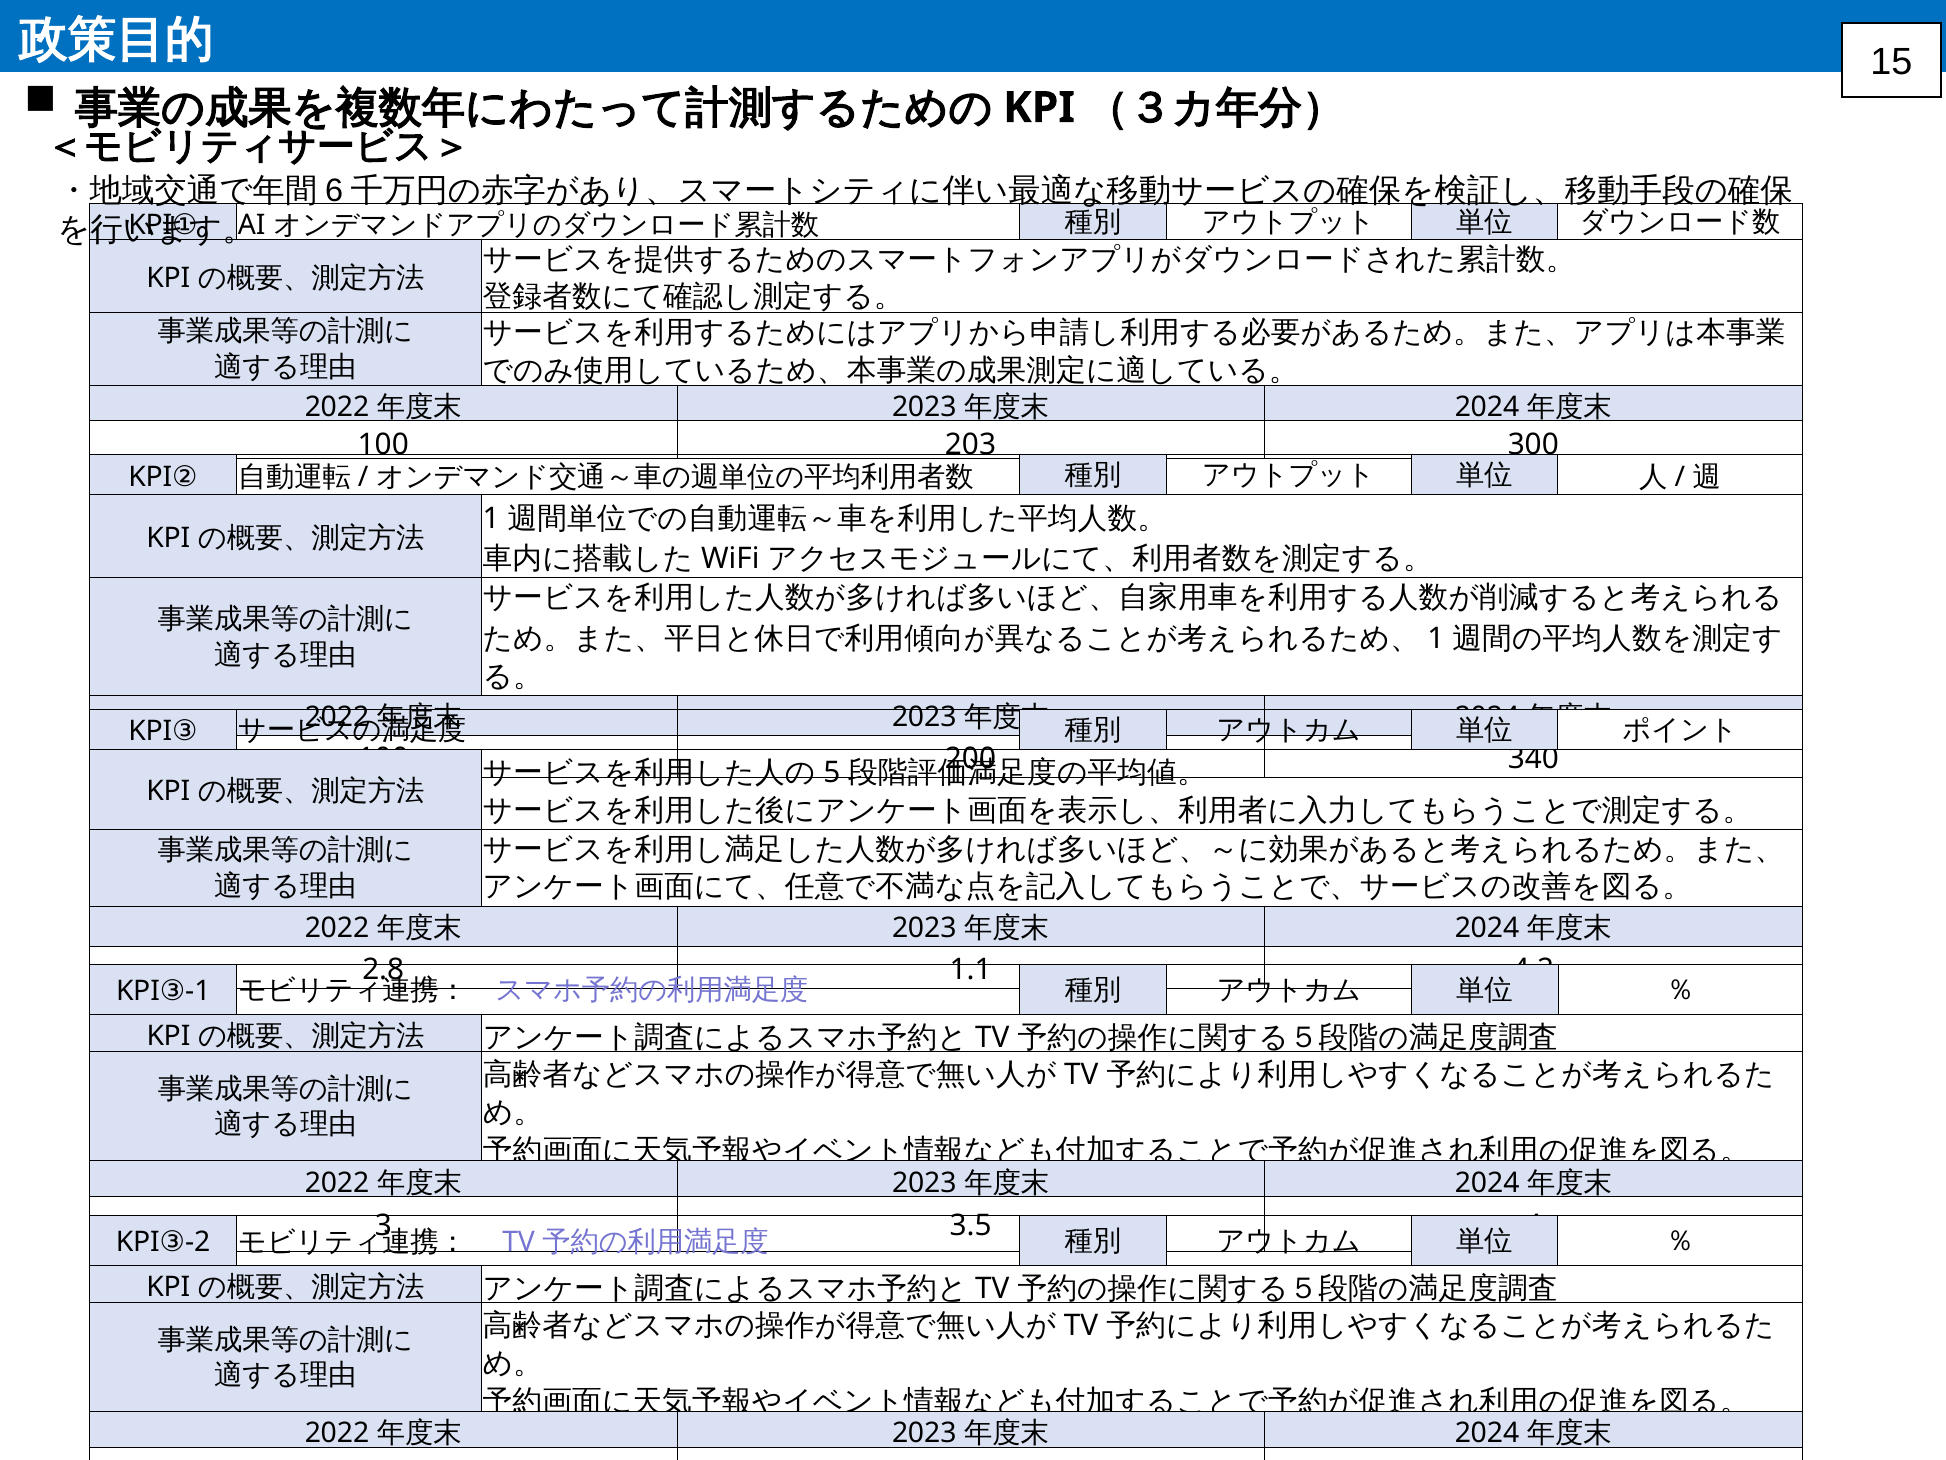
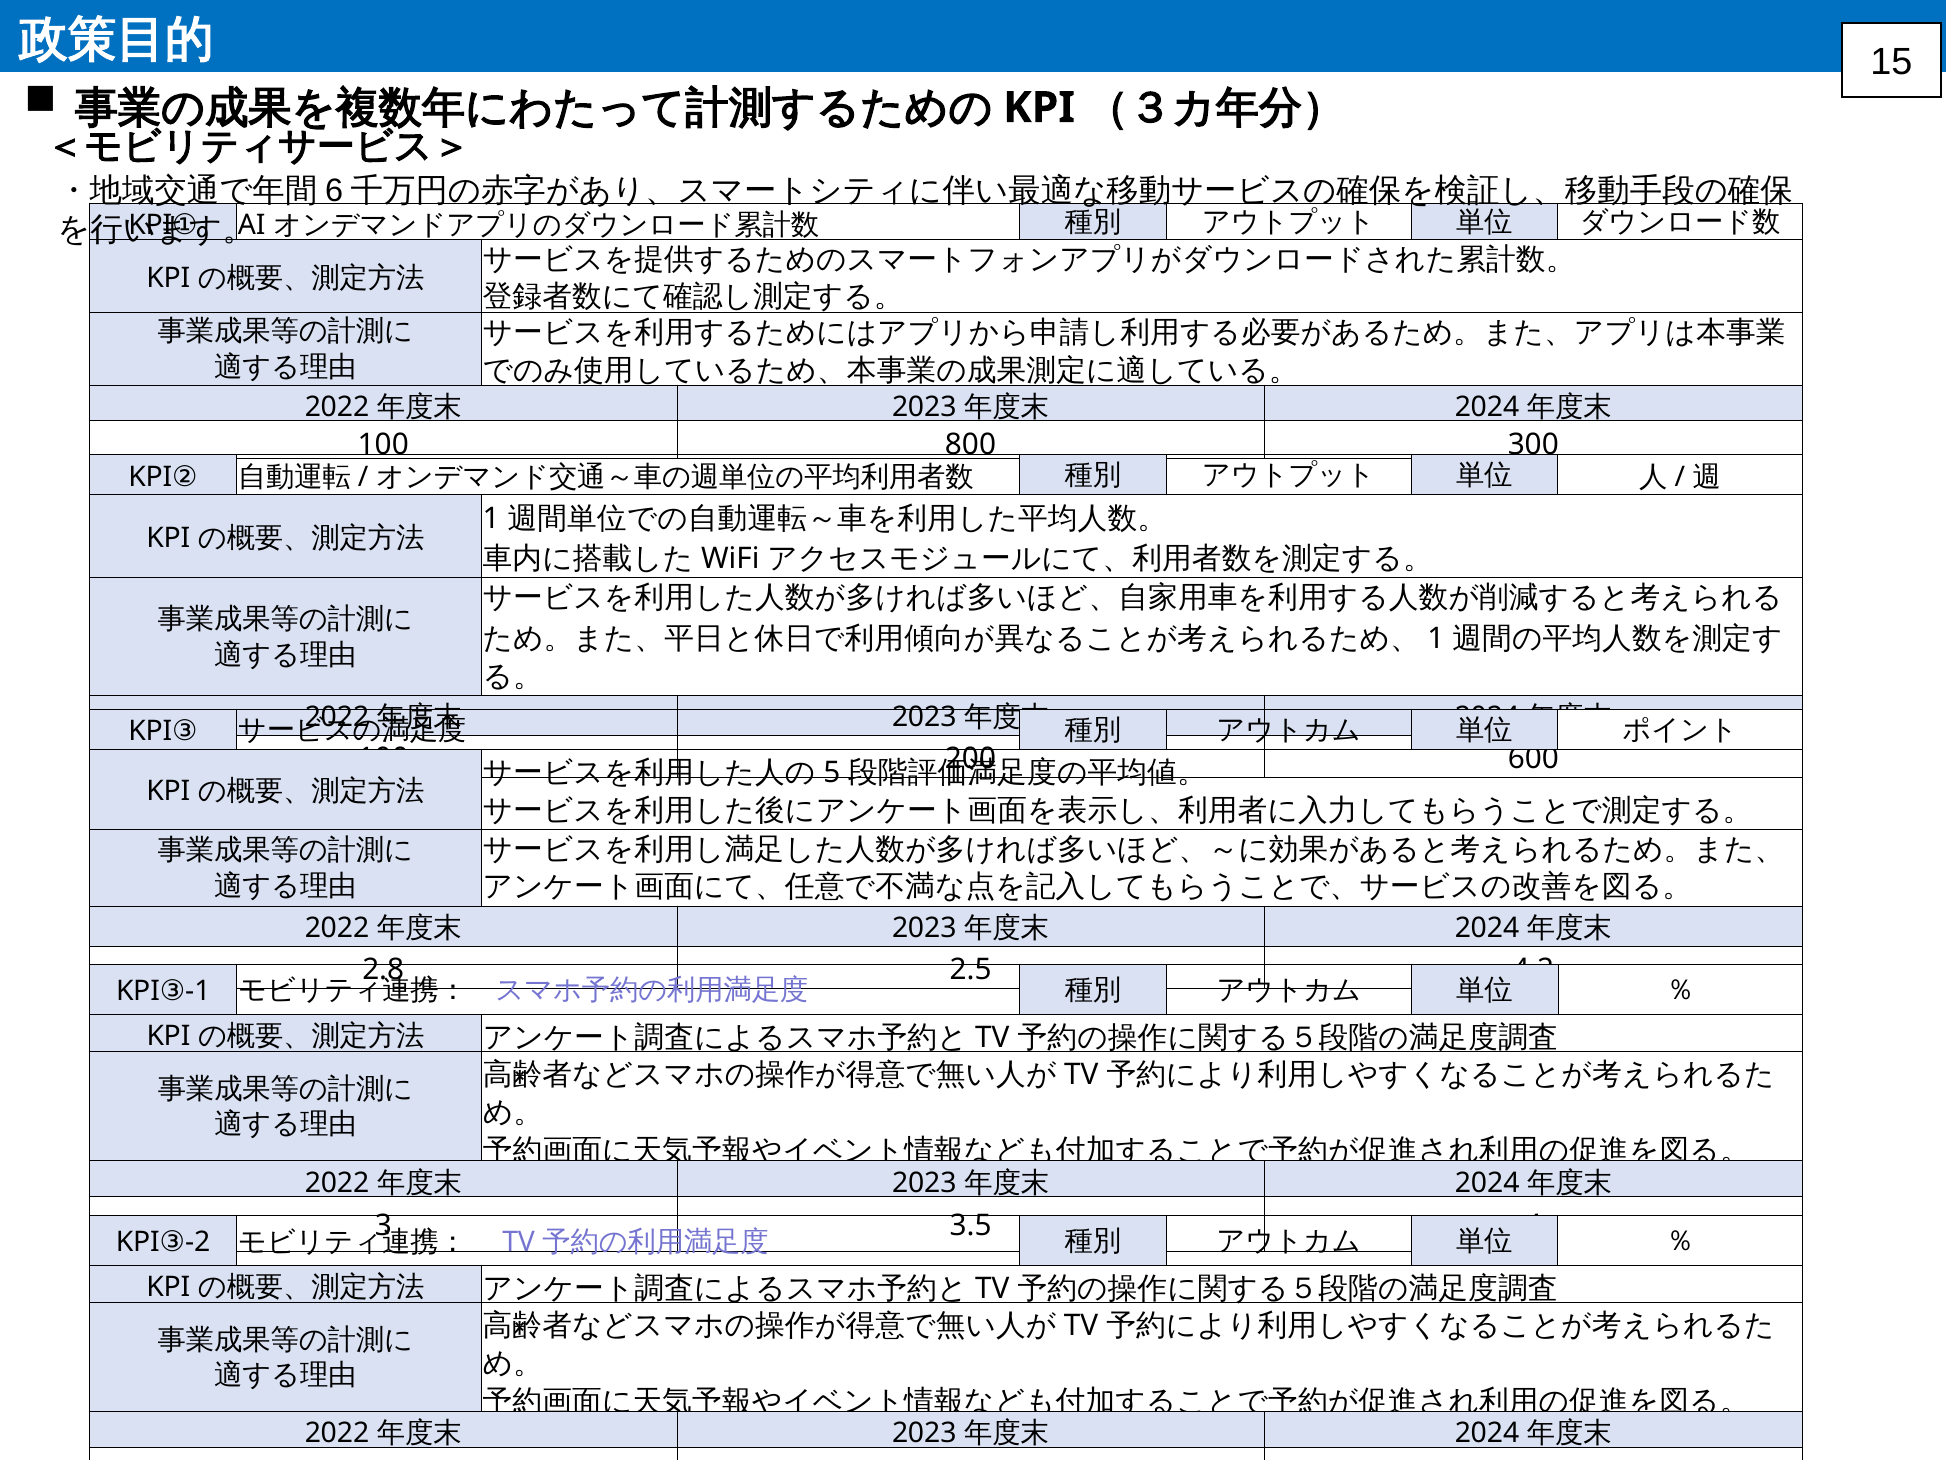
203: 203 -> 800
340: 340 -> 600
1.1: 1.1 -> 2.5
